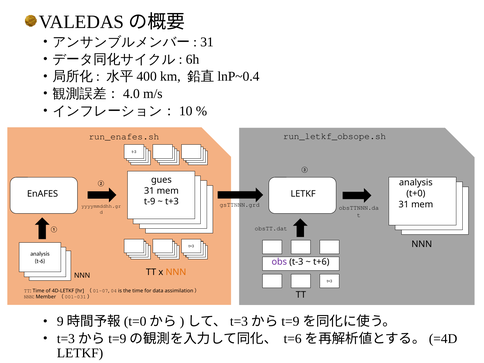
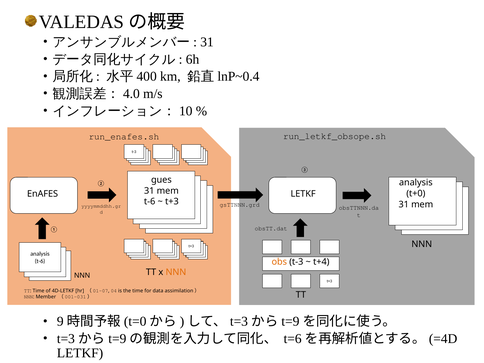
t-9 at (150, 202): t-9 -> t-6
obs colour: purple -> orange
t+6: t+6 -> t+4
